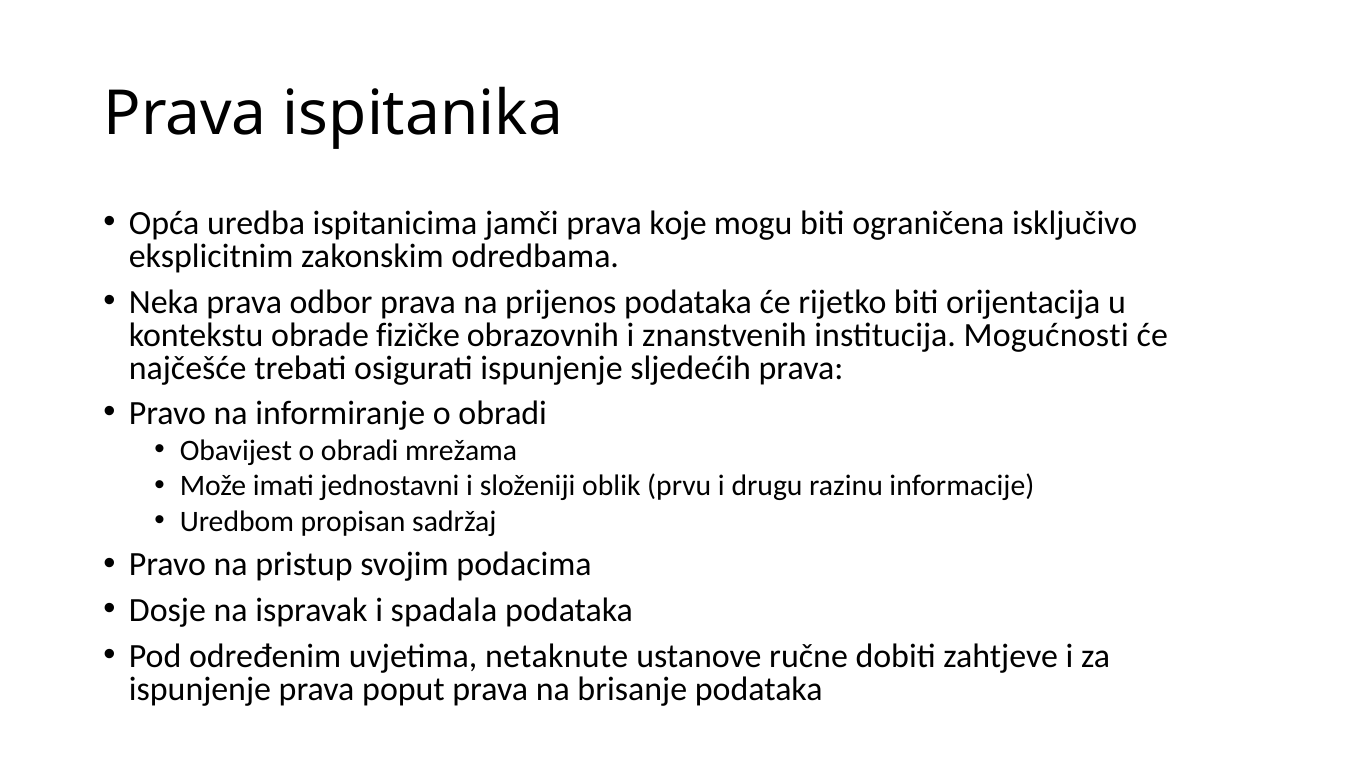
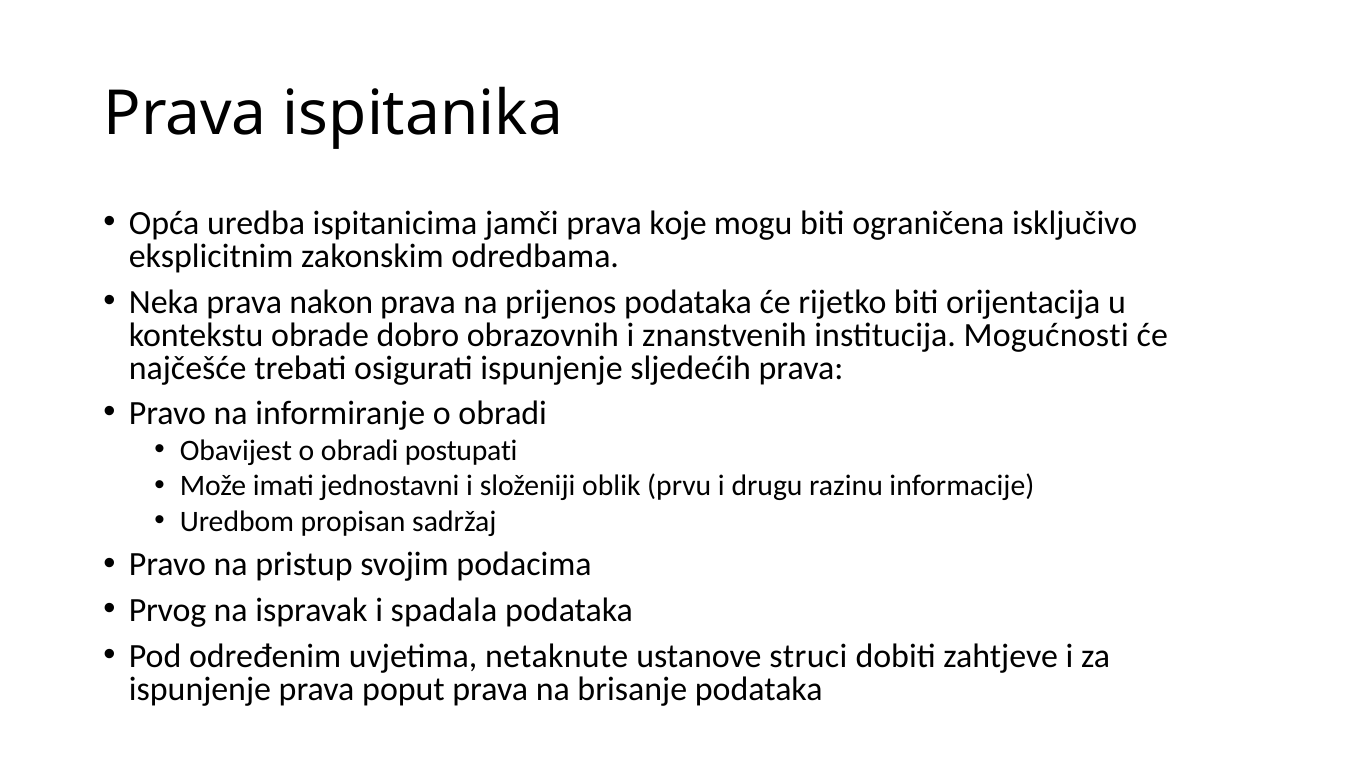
odbor: odbor -> nakon
fizičke: fizičke -> dobro
mrežama: mrežama -> postupati
Dosje: Dosje -> Prvog
ručne: ručne -> struci
